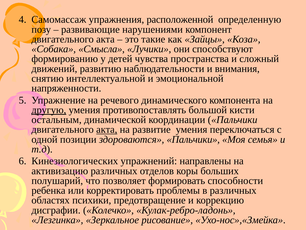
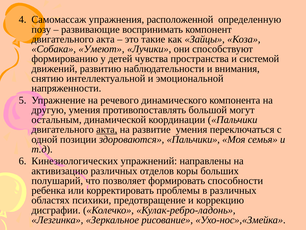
нарушениями: нарушениями -> воспринимать
Смысла: Смысла -> Умеют
сложный: сложный -> системой
другую underline: present -> none
кисти: кисти -> могут
